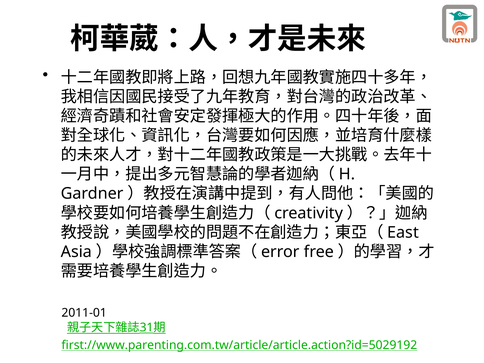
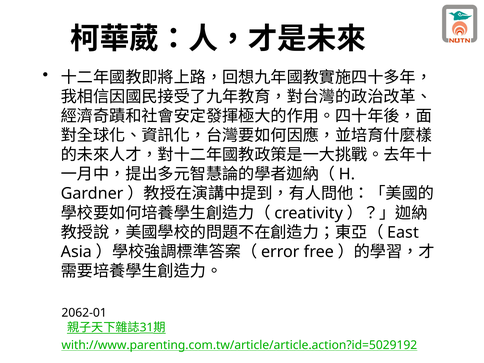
2011-01: 2011-01 -> 2062-01
first://www.parenting.com.tw/article/article.action?id=5029192: first://www.parenting.com.tw/article/article.action?id=5029192 -> with://www.parenting.com.tw/article/article.action?id=5029192
